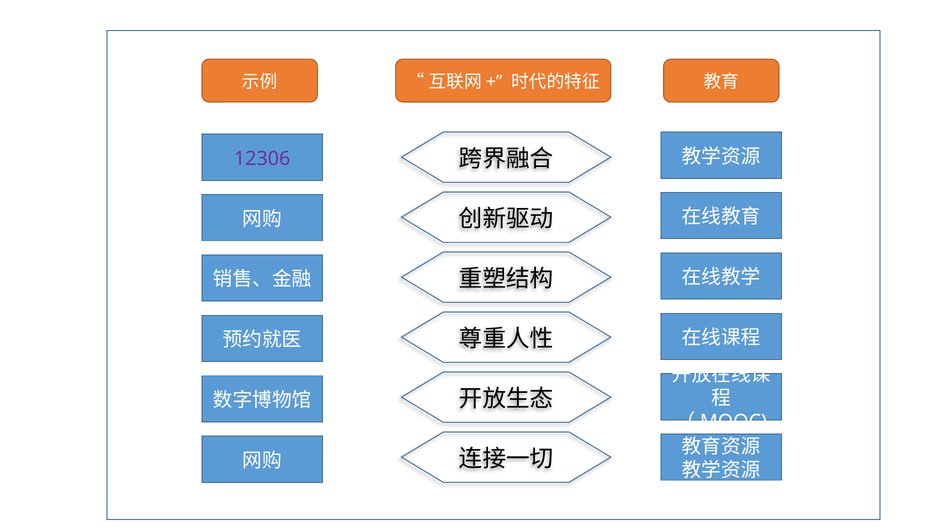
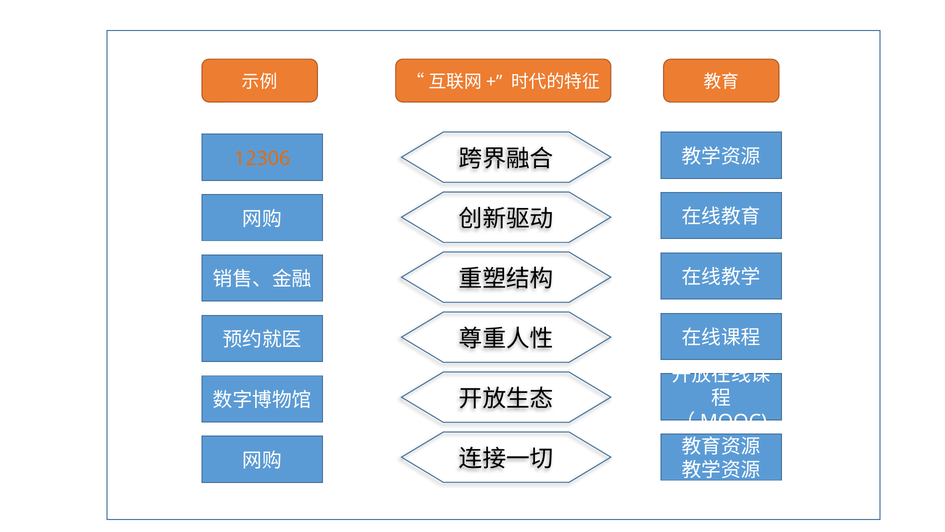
12306 colour: purple -> orange
